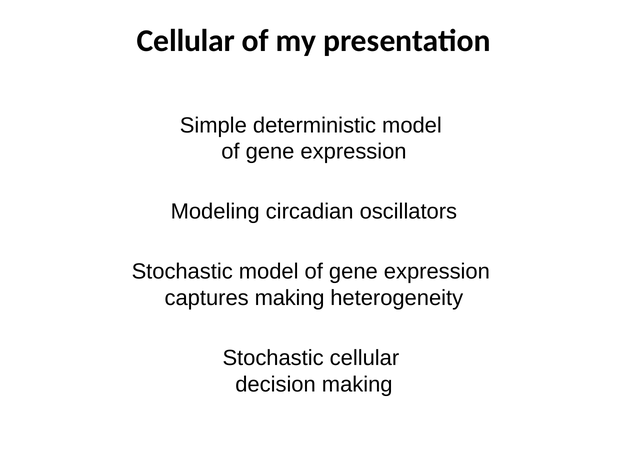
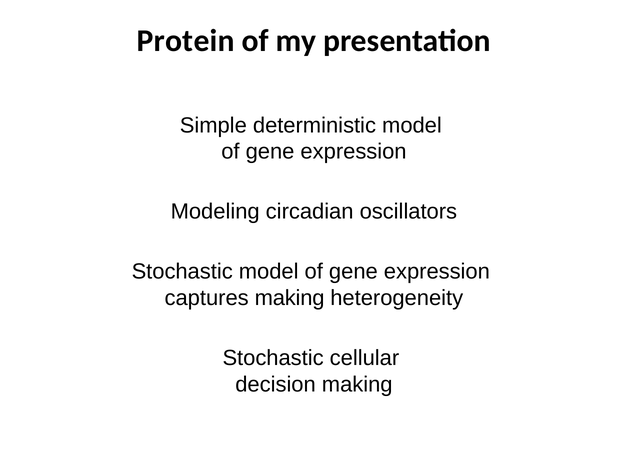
Cellular at (186, 41): Cellular -> Protein
